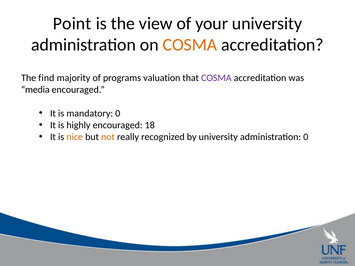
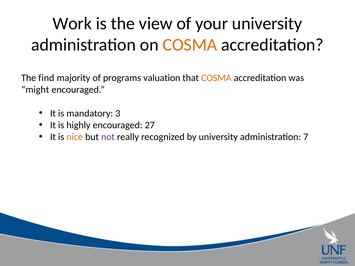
Point: Point -> Work
COSMA at (216, 78) colour: purple -> orange
media: media -> might
mandatory 0: 0 -> 3
18: 18 -> 27
not colour: orange -> purple
administration 0: 0 -> 7
